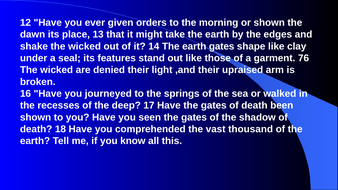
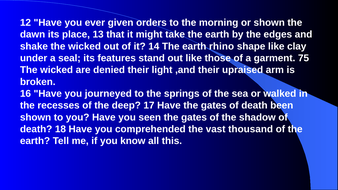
earth gates: gates -> rhino
76: 76 -> 75
